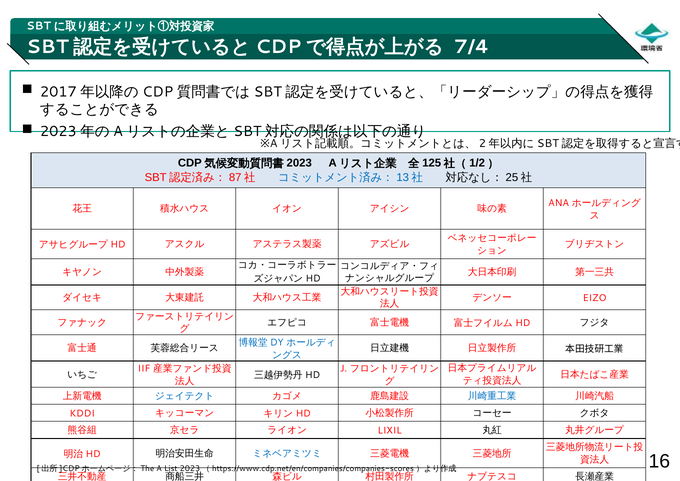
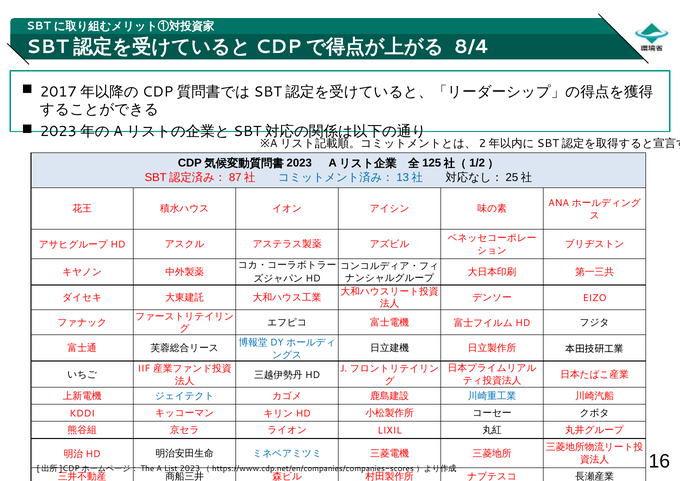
7/4: 7/4 -> 8/4
